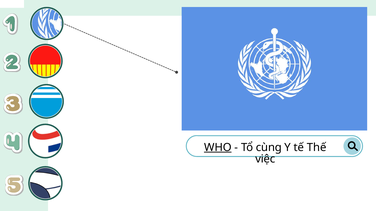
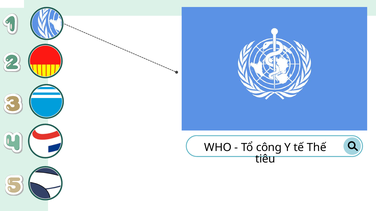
WHO underline: present -> none
cùng: cùng -> công
việc: việc -> tiêu
